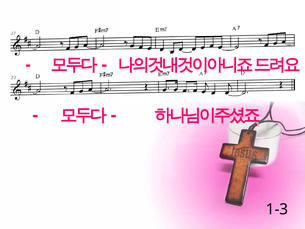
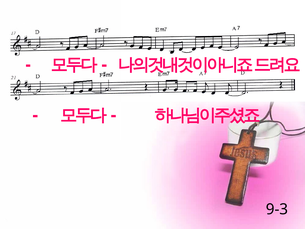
1-3: 1-3 -> 9-3
